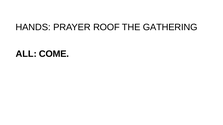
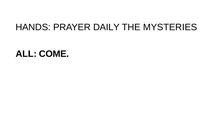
ROOF: ROOF -> DAILY
GATHERING: GATHERING -> MYSTERIES
